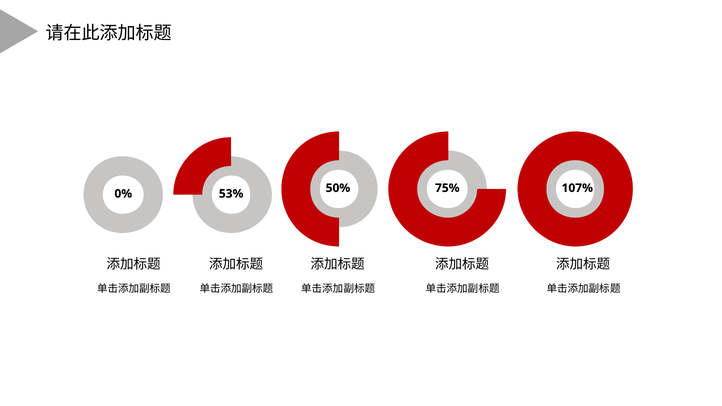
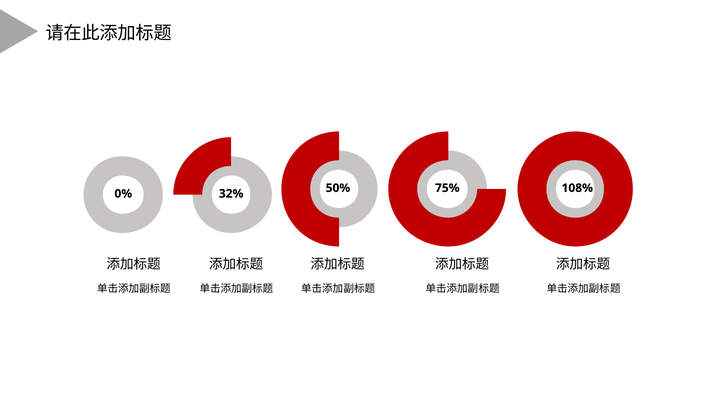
107%: 107% -> 108%
53%: 53% -> 32%
